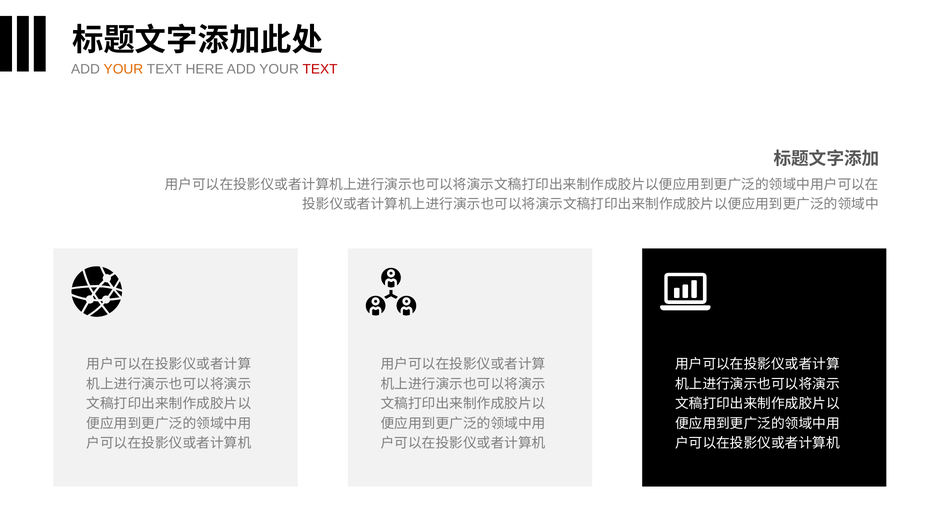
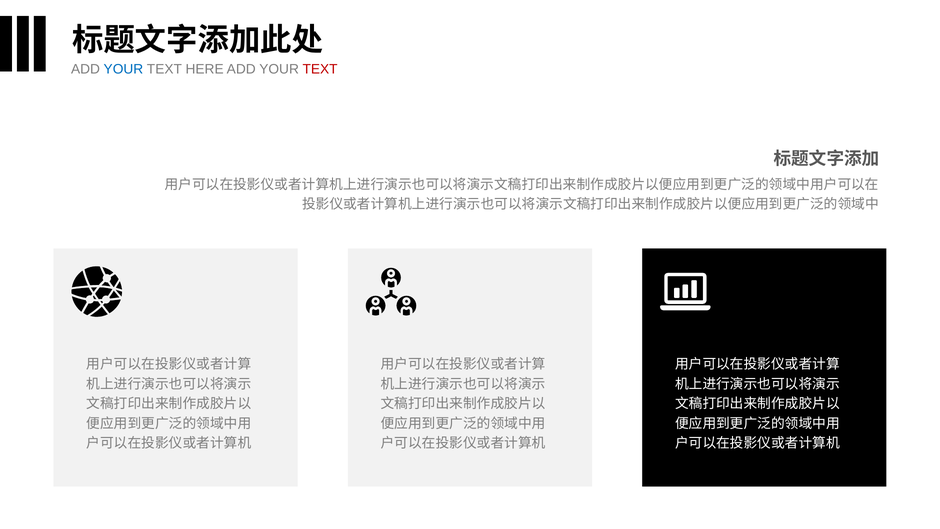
YOUR at (123, 69) colour: orange -> blue
